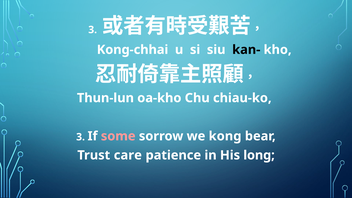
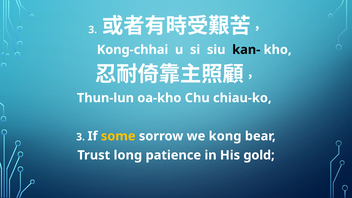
some colour: pink -> yellow
care: care -> long
long: long -> gold
